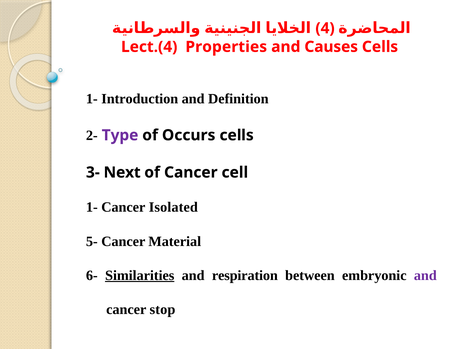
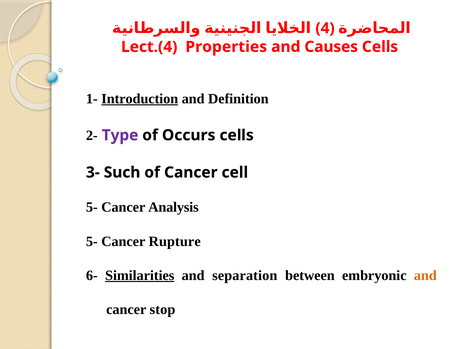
Introduction underline: none -> present
Next: Next -> Such
1- at (92, 207): 1- -> 5-
Isolated: Isolated -> Analysis
Material: Material -> Rupture
respiration: respiration -> separation
and at (425, 275) colour: purple -> orange
